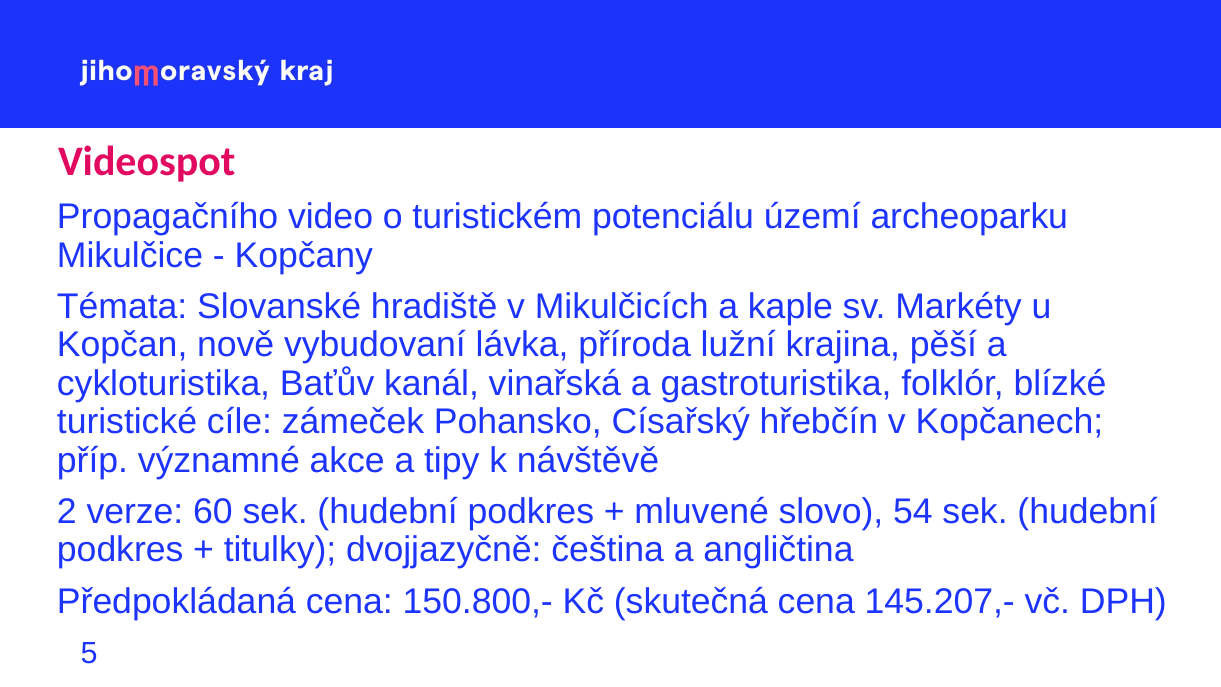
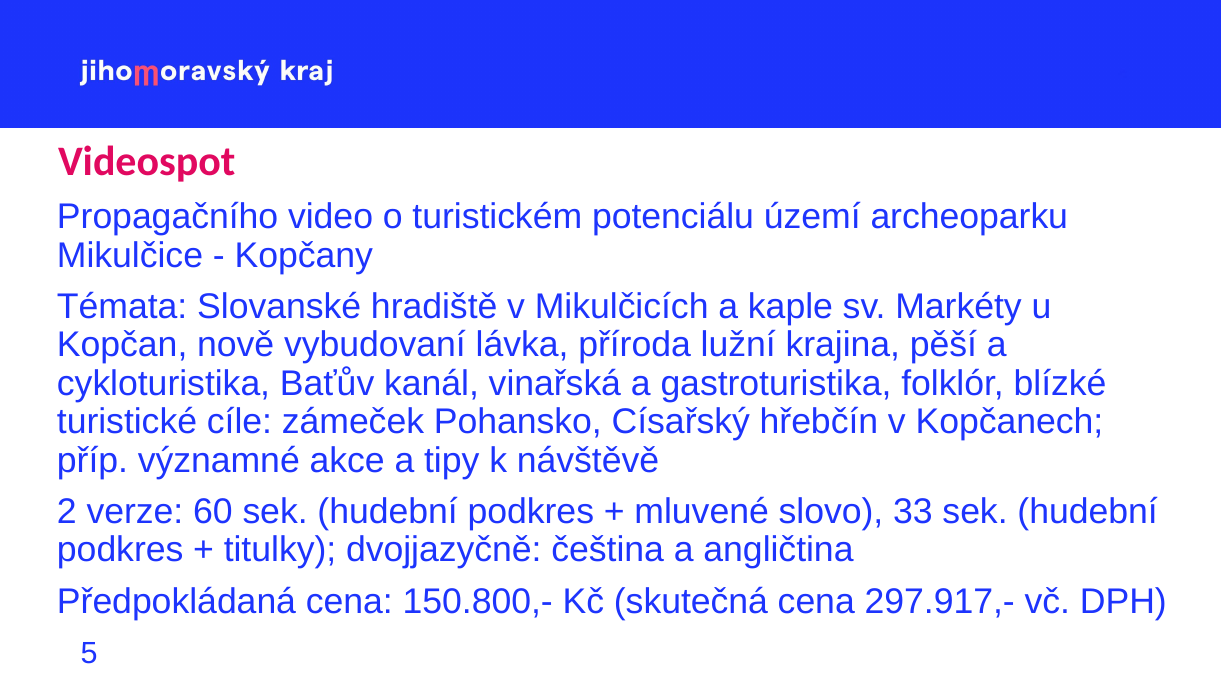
54: 54 -> 33
145.207,-: 145.207,- -> 297.917,-
